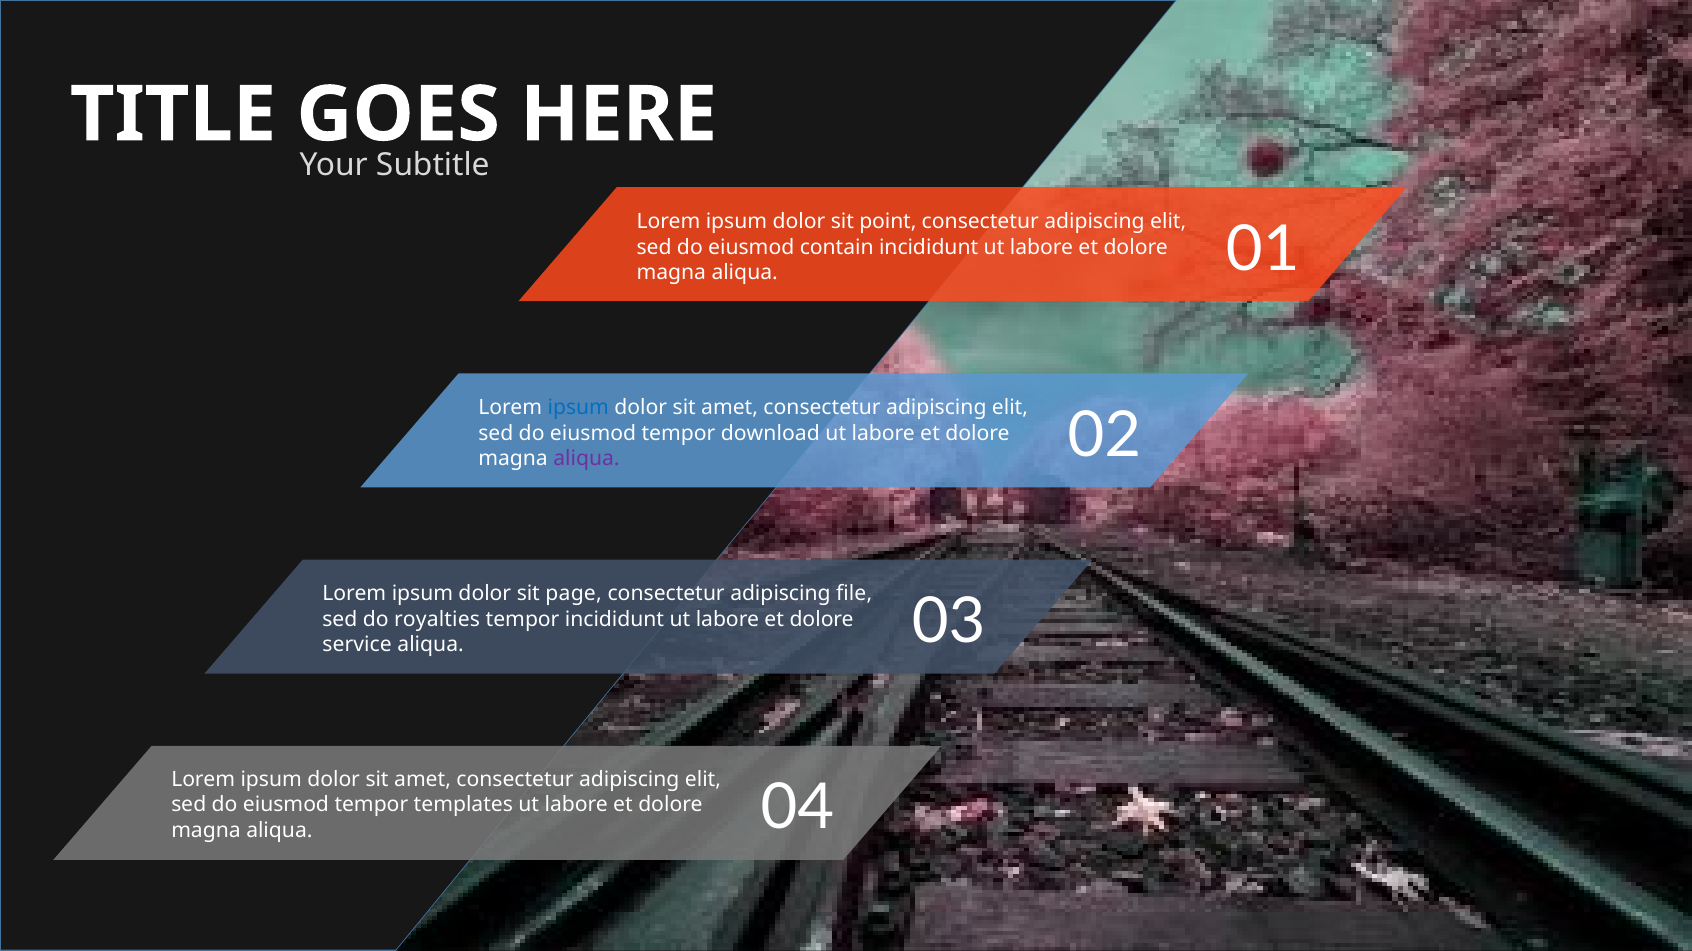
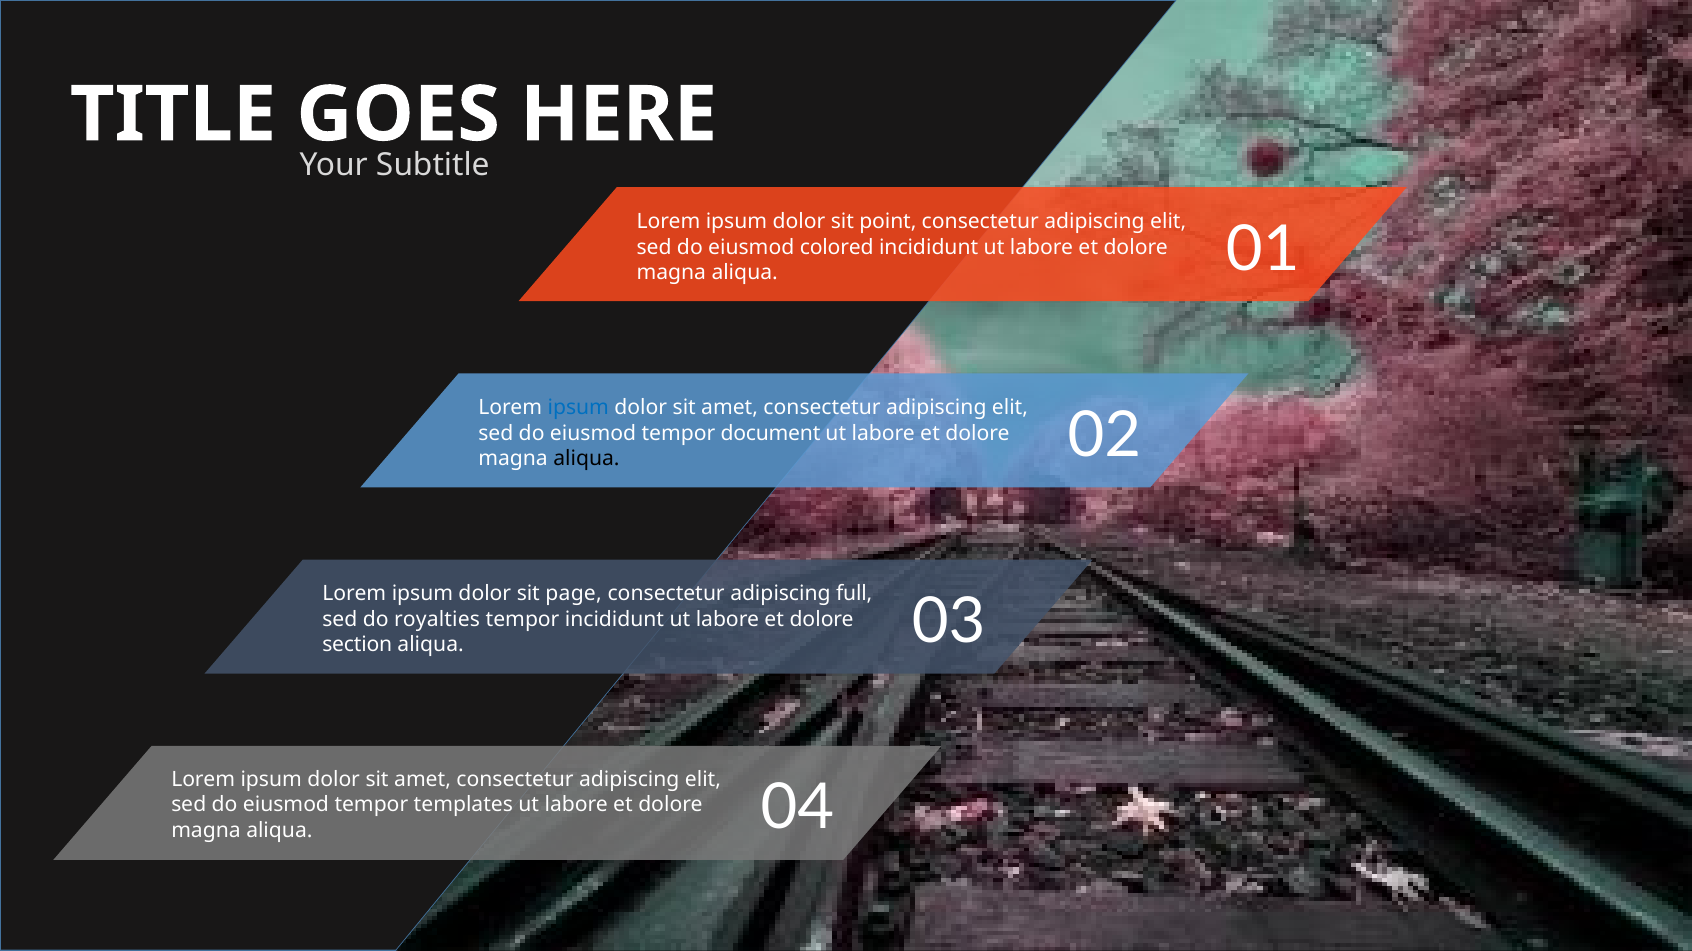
contain: contain -> colored
download: download -> document
aliqua at (587, 459) colour: purple -> black
file: file -> full
service: service -> section
